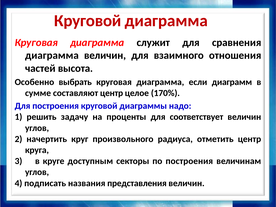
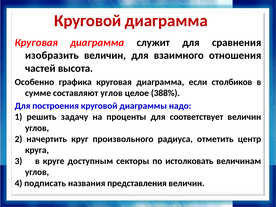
диаграмма at (52, 55): диаграмма -> изобразить
выбрать: выбрать -> графика
диаграмм: диаграмм -> столбиков
составляют центр: центр -> углов
170%: 170% -> 388%
по построения: построения -> истолковать
